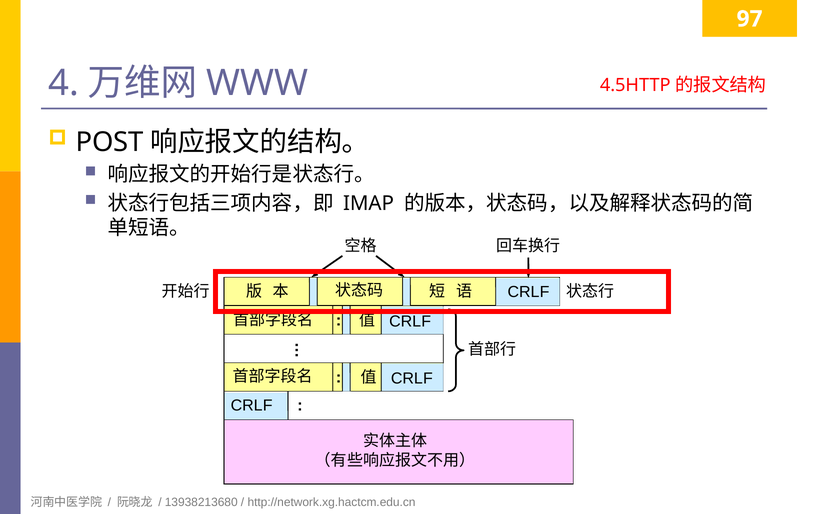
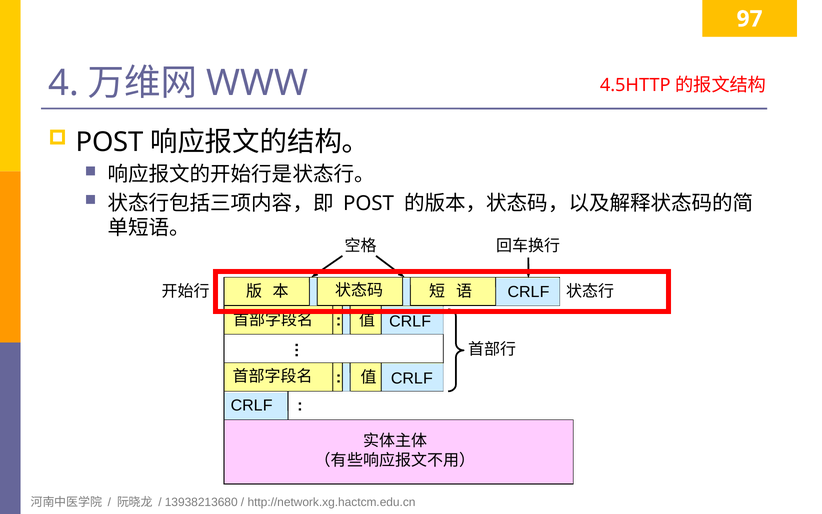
IMAP at (369, 203): IMAP -> POST
